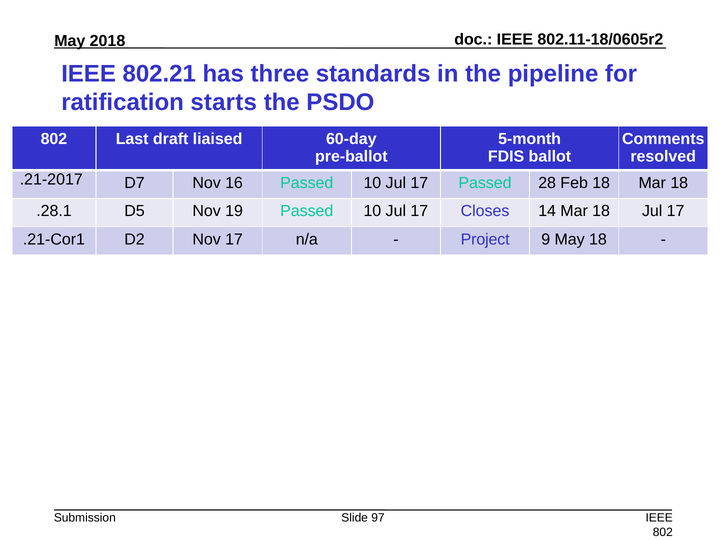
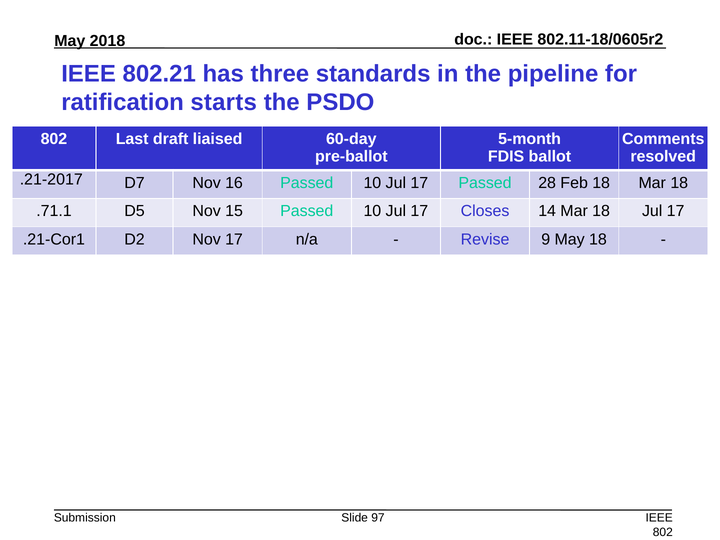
.28.1: .28.1 -> .71.1
19: 19 -> 15
Project: Project -> Revise
